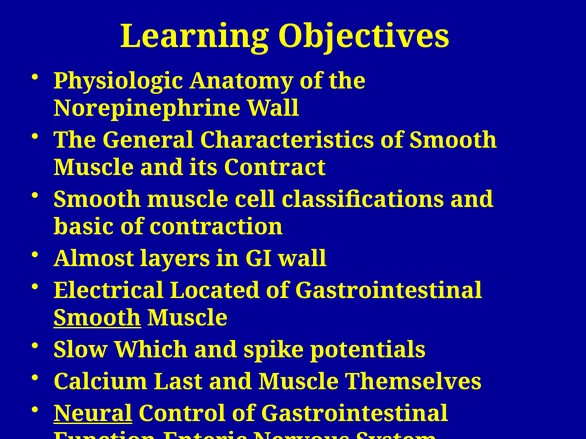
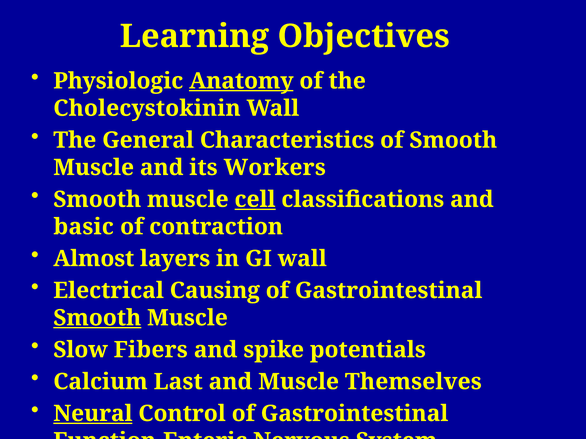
Anatomy underline: none -> present
Norepinephrine: Norepinephrine -> Cholecystokinin
Contract: Contract -> Workers
cell underline: none -> present
Located: Located -> Causing
Which: Which -> Fibers
